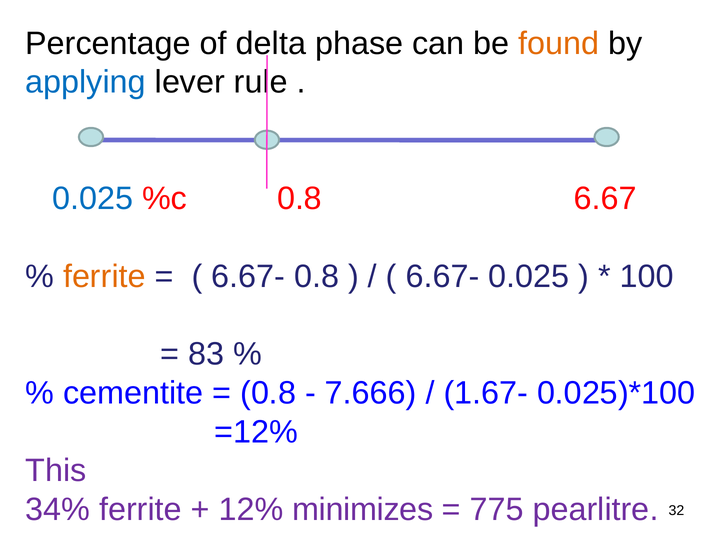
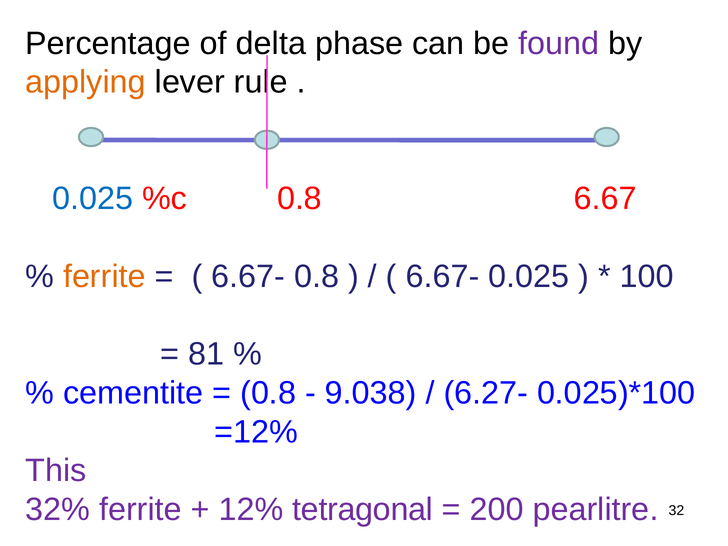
found colour: orange -> purple
applying colour: blue -> orange
83: 83 -> 81
7.666: 7.666 -> 9.038
1.67-: 1.67- -> 6.27-
34%: 34% -> 32%
minimizes: minimizes -> tetragonal
775: 775 -> 200
